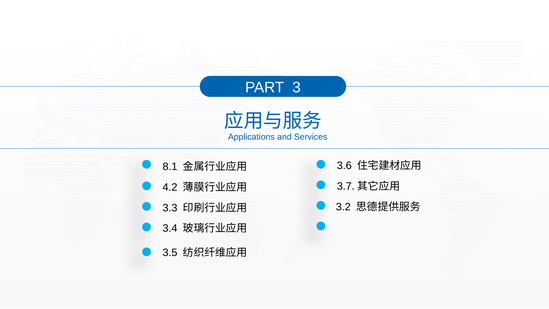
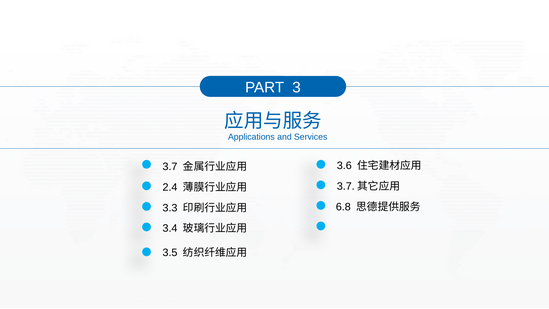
8.1: 8.1 -> 3.7
4.2: 4.2 -> 2.4
3.2: 3.2 -> 6.8
